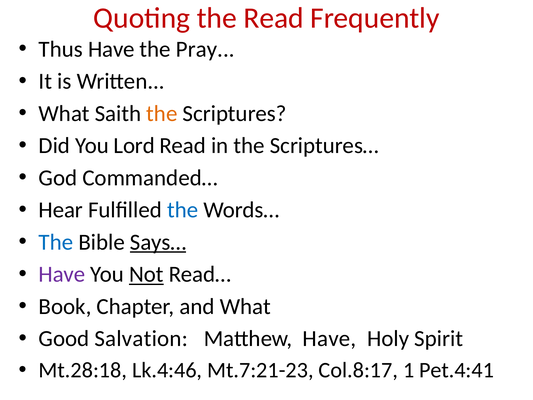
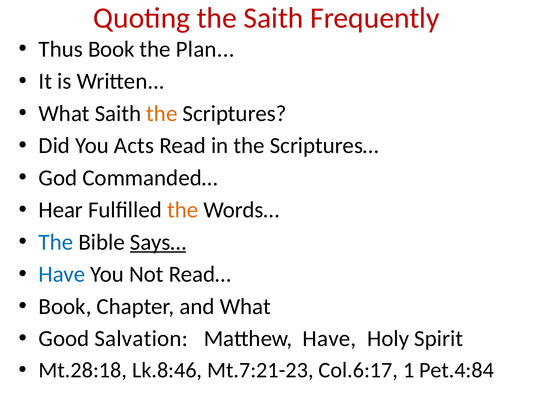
the Read: Read -> Saith
Thus Have: Have -> Book
Pray: Pray -> Plan
Lord: Lord -> Acts
the at (183, 210) colour: blue -> orange
Have at (62, 274) colour: purple -> blue
Not underline: present -> none
Lk.4:46: Lk.4:46 -> Lk.8:46
Col.8:17: Col.8:17 -> Col.6:17
Pet.4:41: Pet.4:41 -> Pet.4:84
